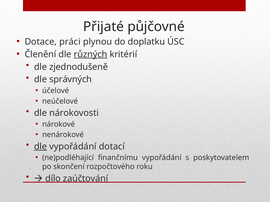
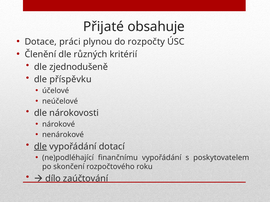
půjčovné: půjčovné -> obsahuje
doplatku: doplatku -> rozpočty
různých underline: present -> none
správných: správných -> příspěvku
